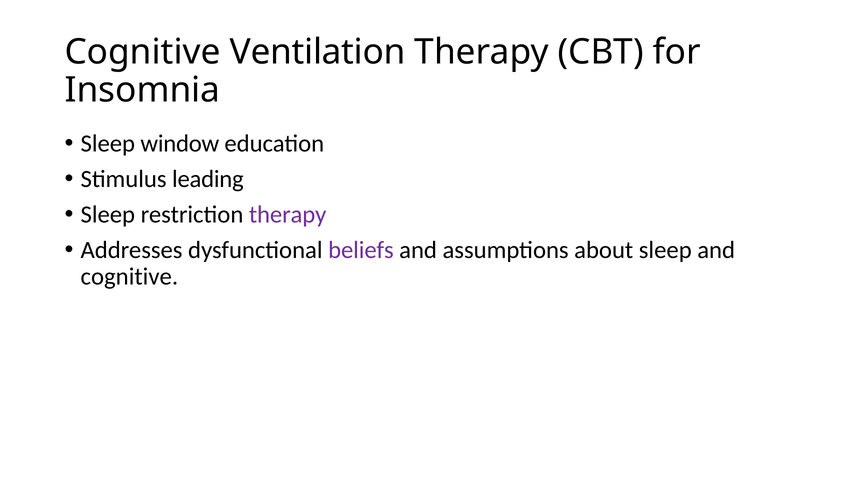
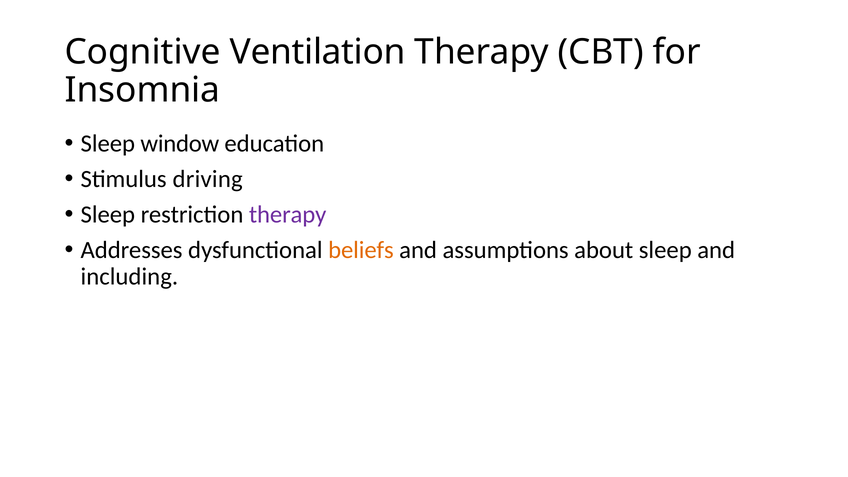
leading: leading -> driving
beliefs colour: purple -> orange
cognitive at (129, 277): cognitive -> including
